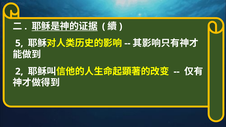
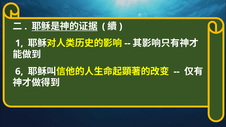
5: 5 -> 1
2: 2 -> 6
